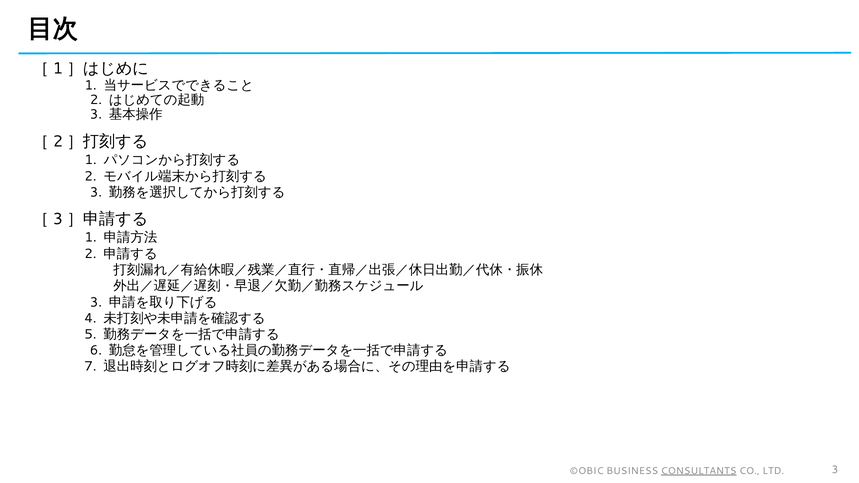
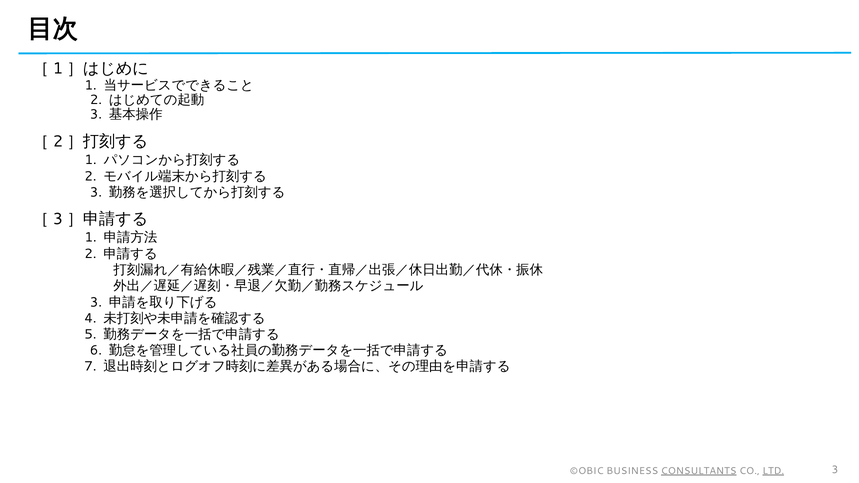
LTD underline: none -> present
